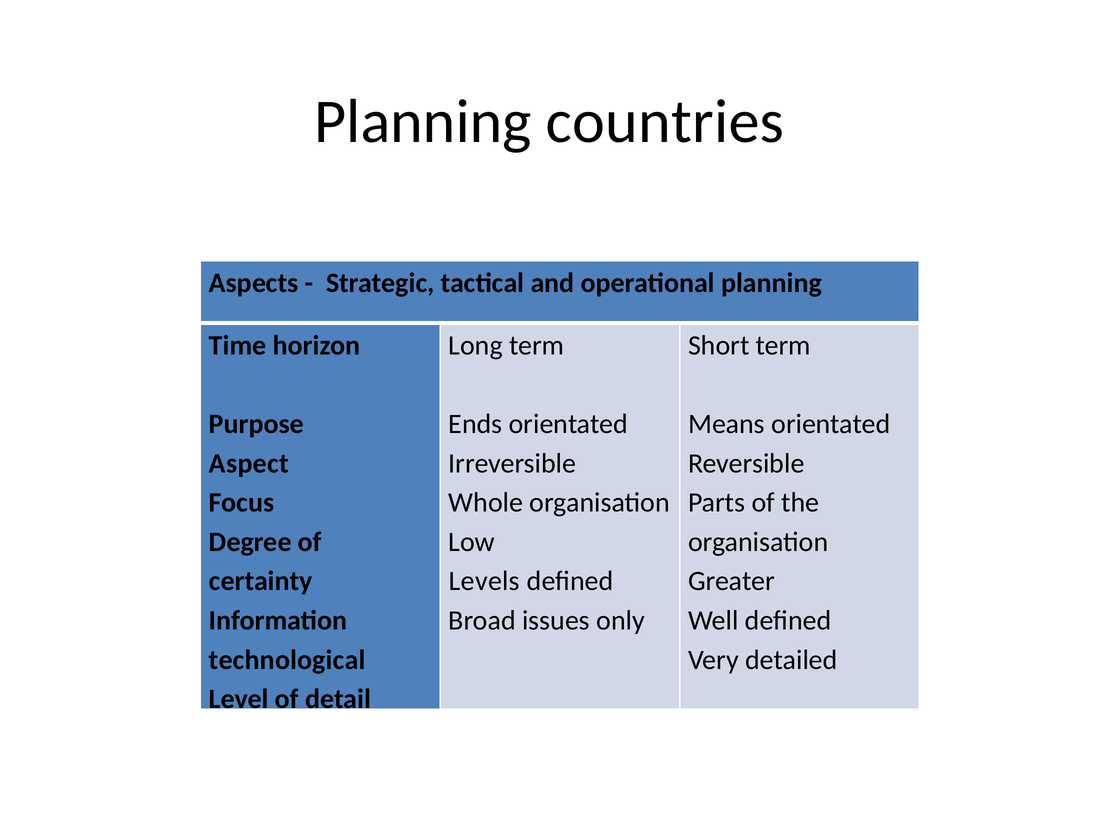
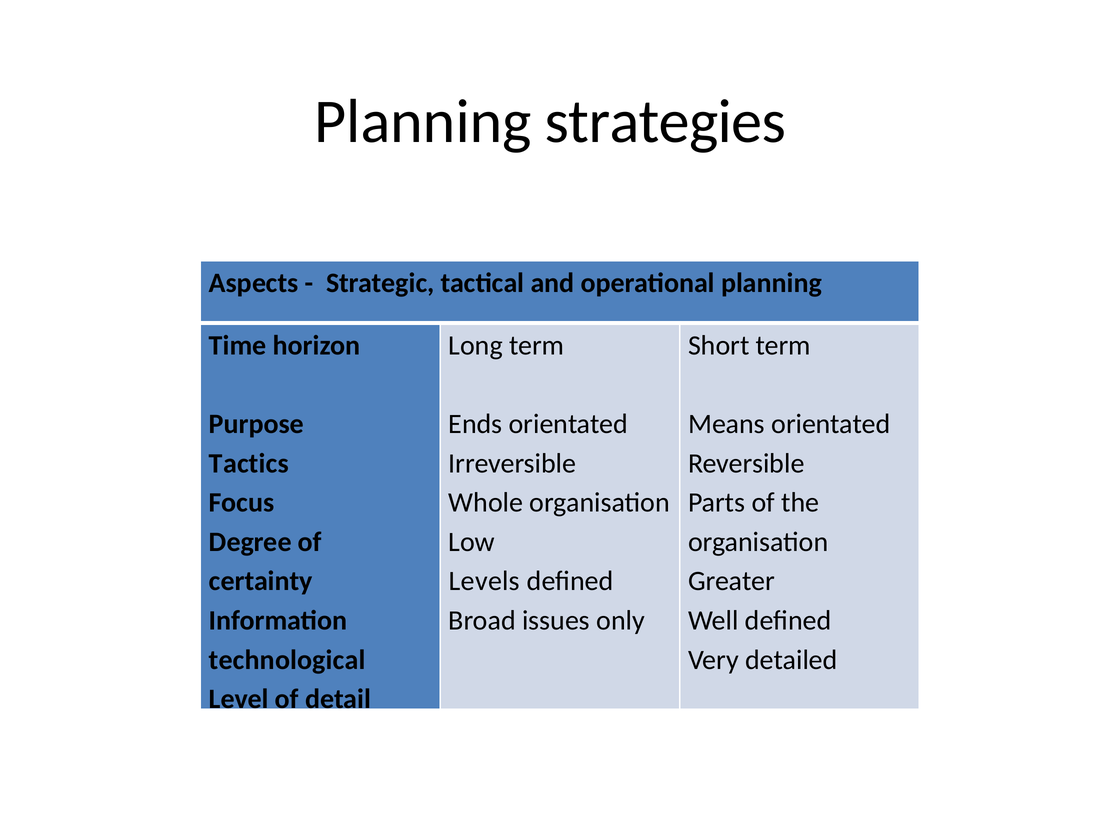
countries: countries -> strategies
Aspect: Aspect -> Tactics
